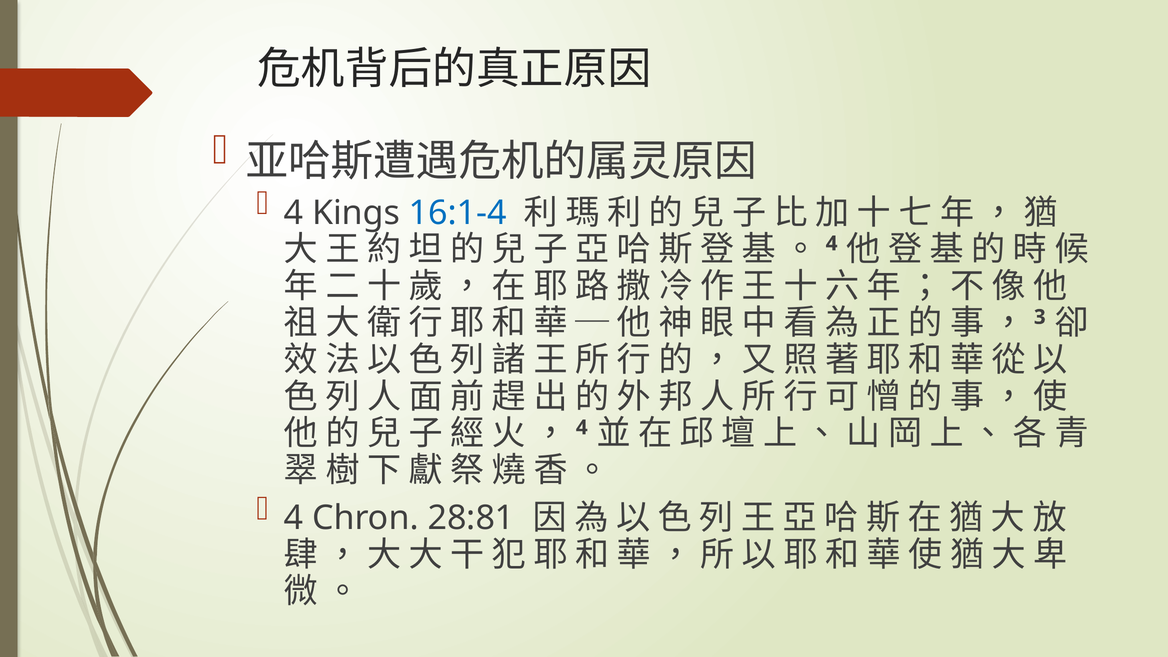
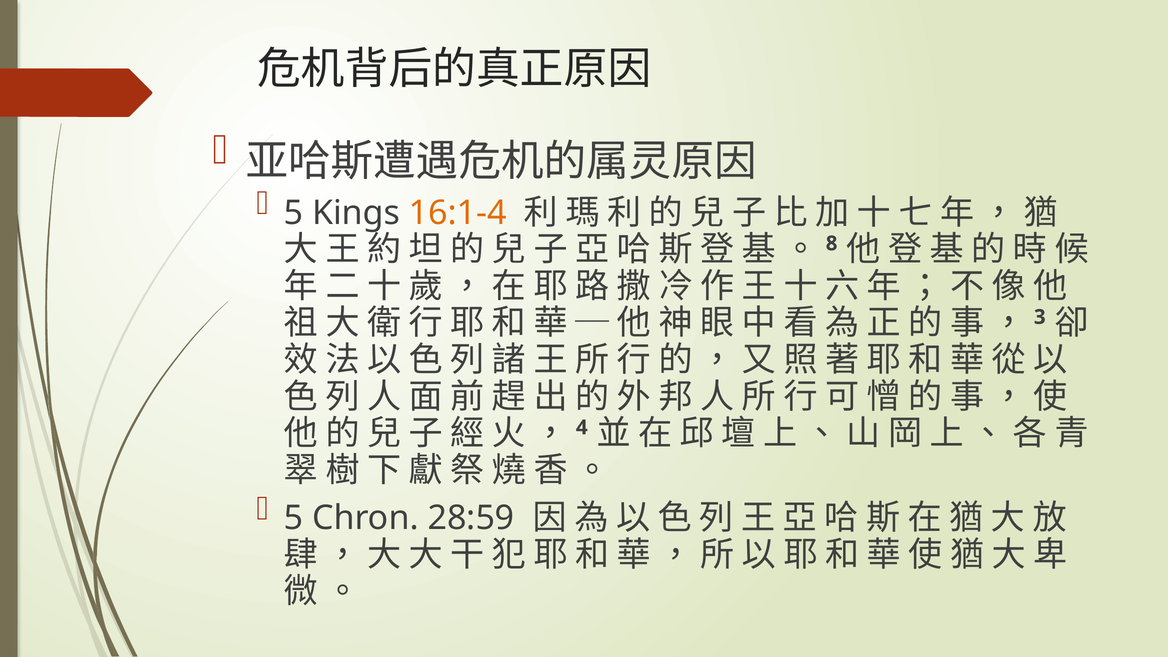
4 at (294, 213): 4 -> 5
16:1-4 colour: blue -> orange
4 at (832, 243): 4 -> 8
4 at (294, 518): 4 -> 5
28:81: 28:81 -> 28:59
